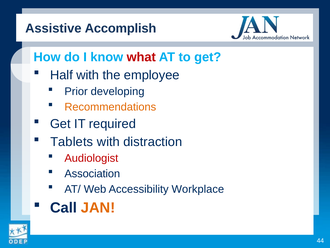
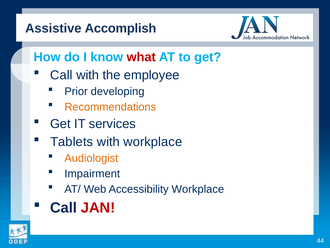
Half at (61, 75): Half -> Call
required: required -> services
with distraction: distraction -> workplace
Audiologist colour: red -> orange
Association: Association -> Impairment
JAN colour: orange -> red
